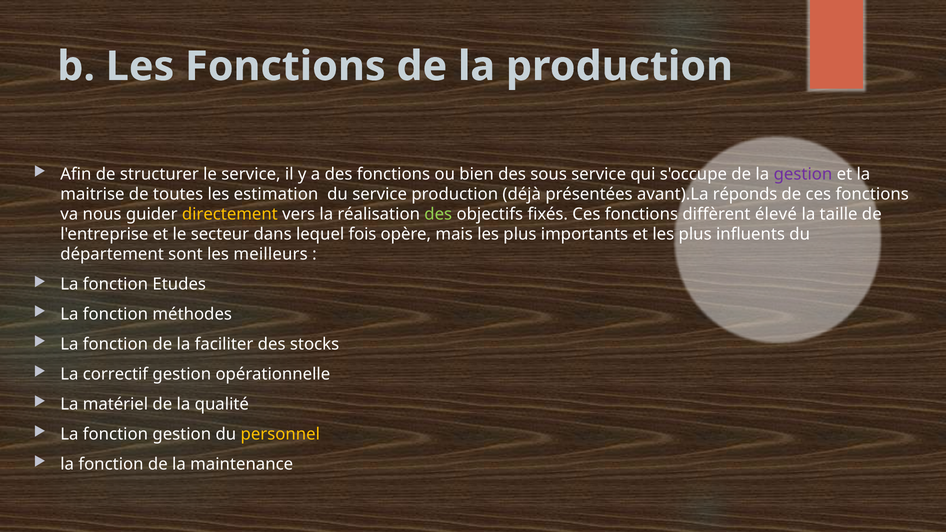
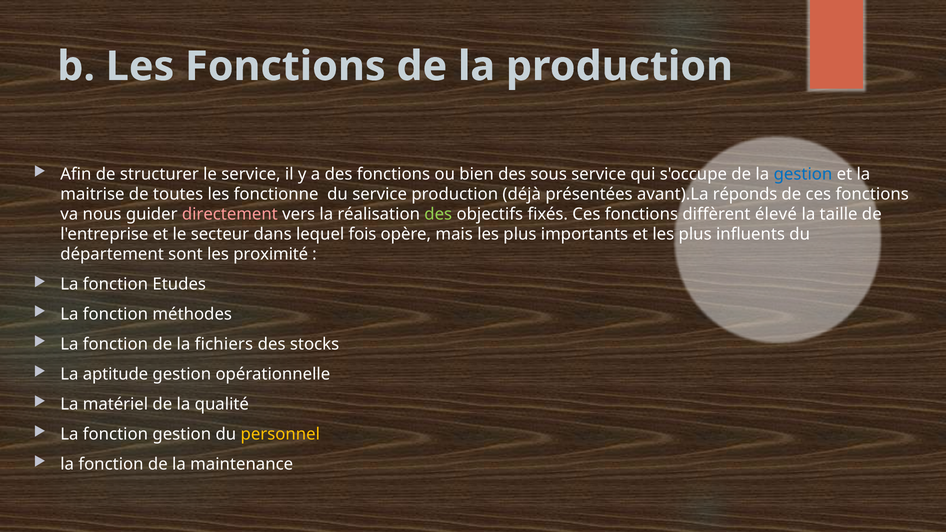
gestion at (803, 174) colour: purple -> blue
estimation: estimation -> fonctionne
directement colour: yellow -> pink
meilleurs: meilleurs -> proximité
faciliter: faciliter -> fichiers
correctif: correctif -> aptitude
